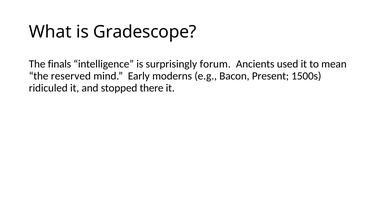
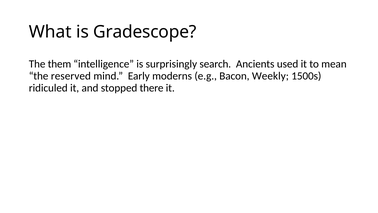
finals: finals -> them
forum: forum -> search
Present: Present -> Weekly
